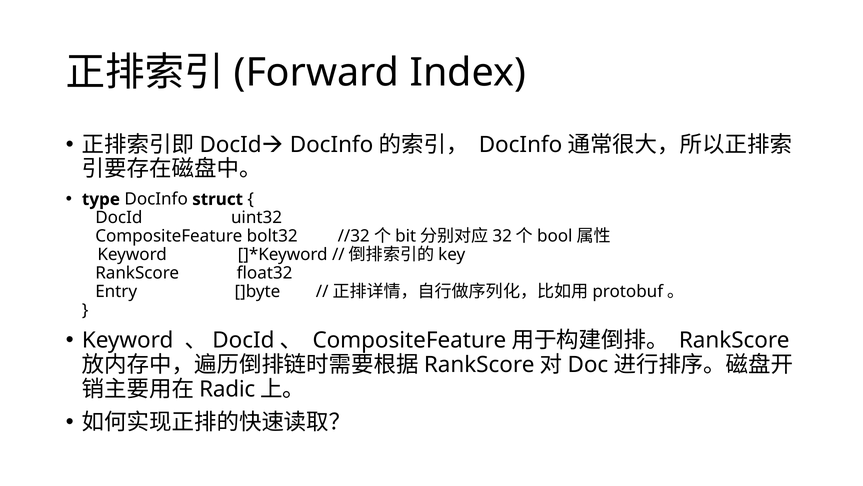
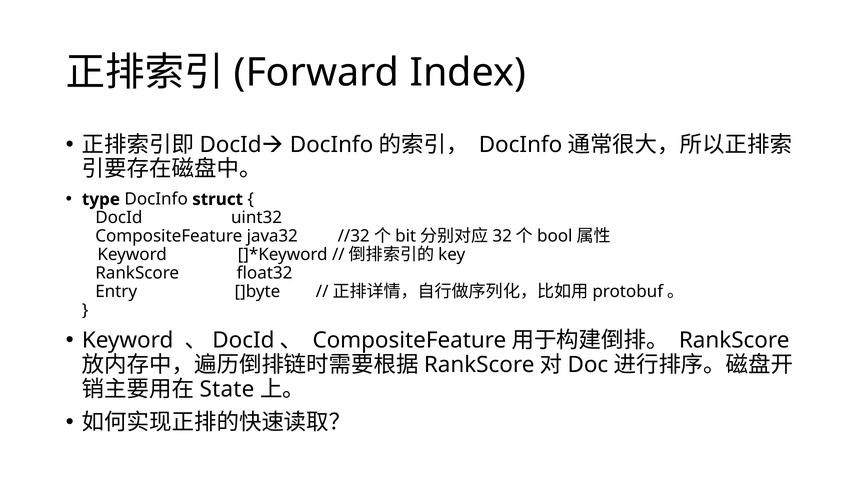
bolt32: bolt32 -> java32
Radic: Radic -> State
